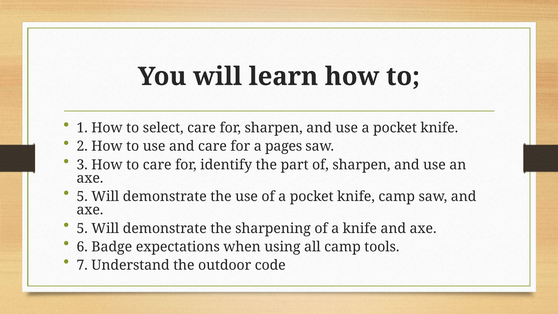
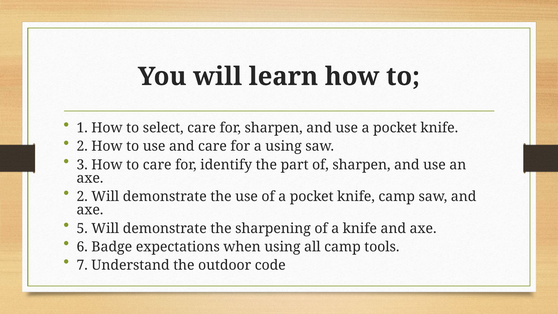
a pages: pages -> using
5 at (82, 197): 5 -> 2
